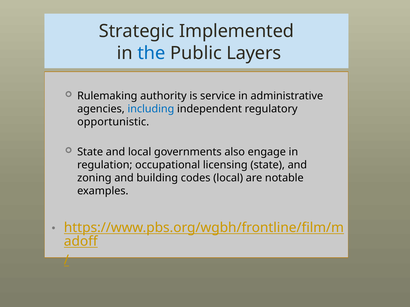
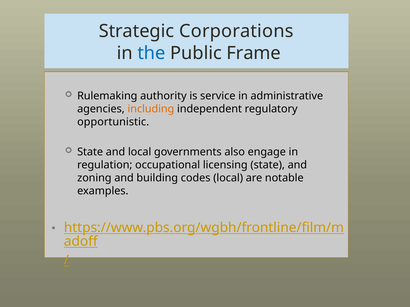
Implemented: Implemented -> Corporations
Layers: Layers -> Frame
including colour: blue -> orange
